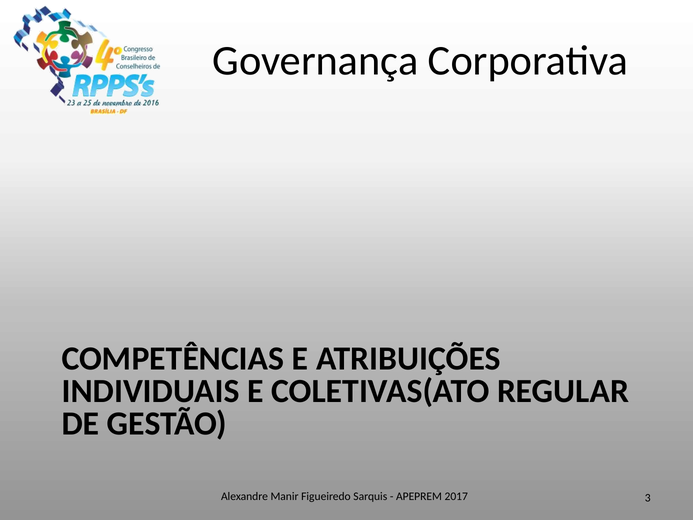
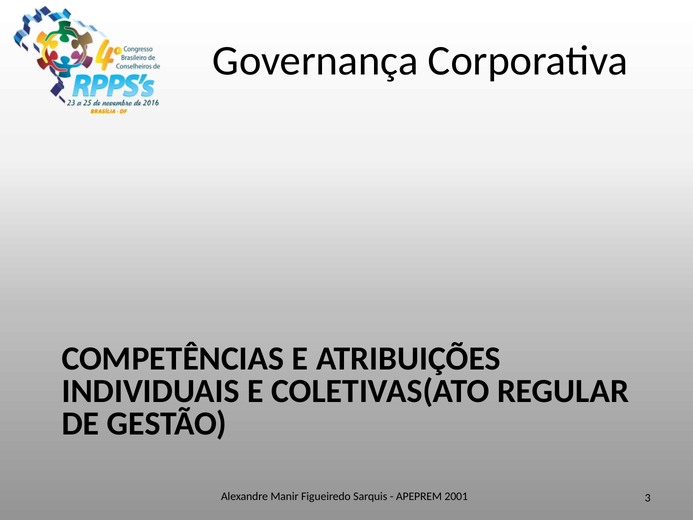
2017: 2017 -> 2001
